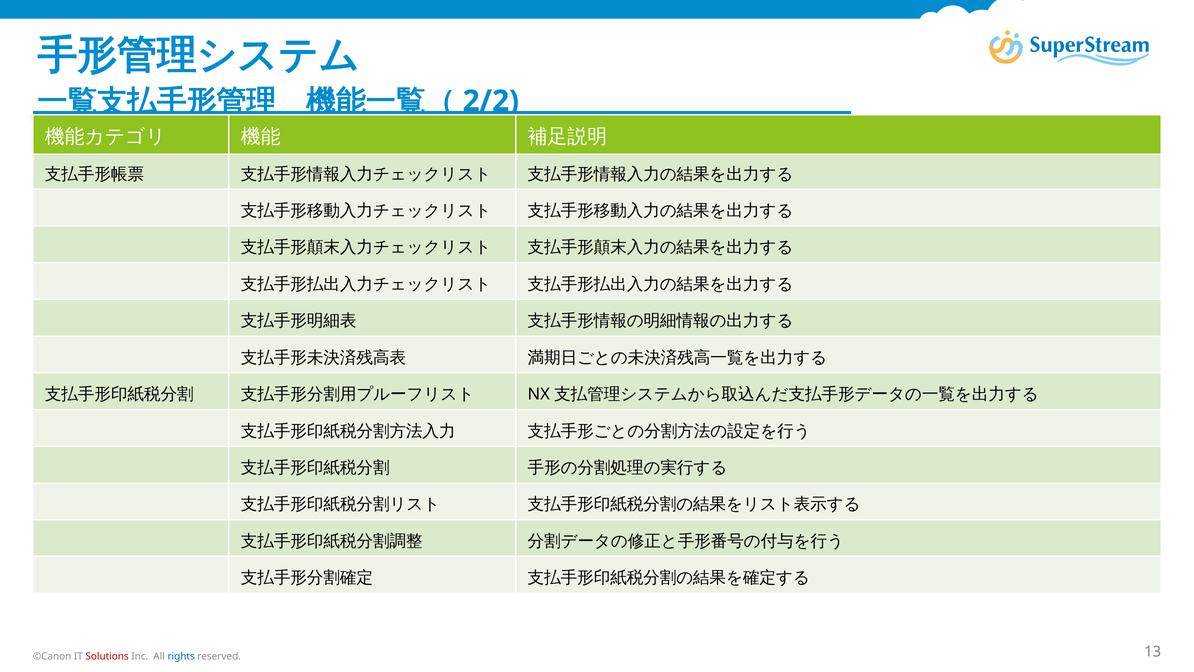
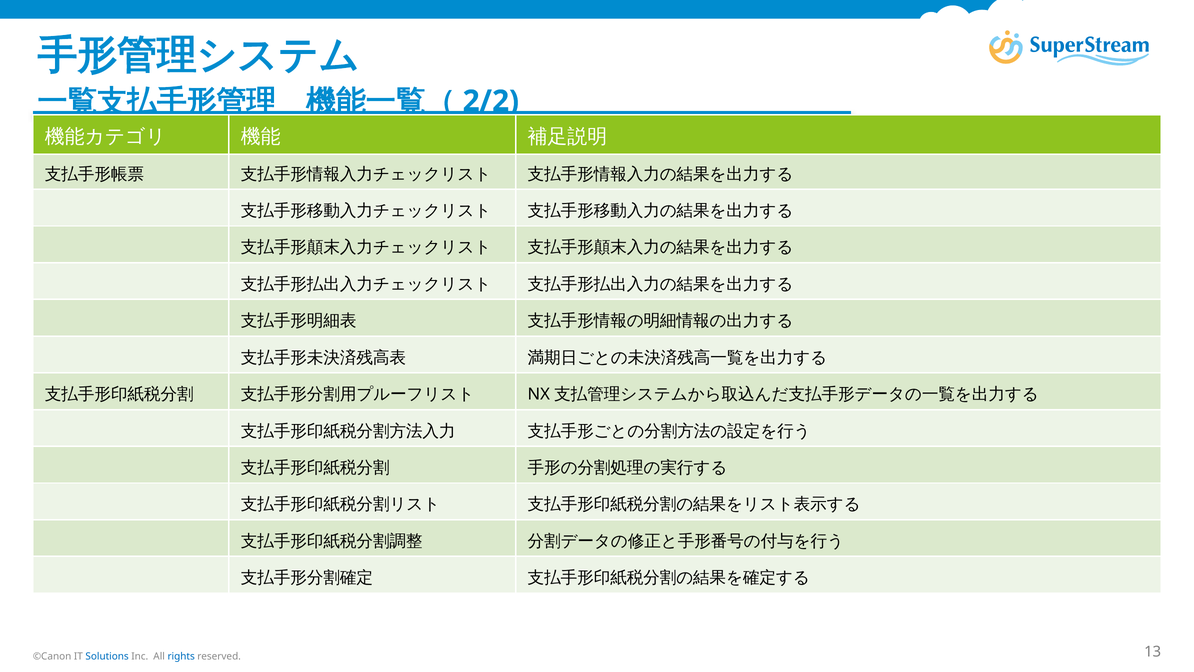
Solutions colour: red -> blue
